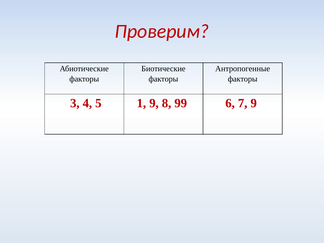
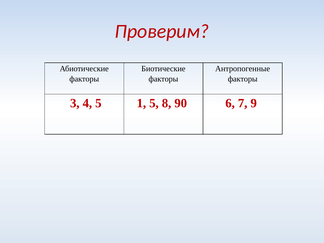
1 9: 9 -> 5
99: 99 -> 90
